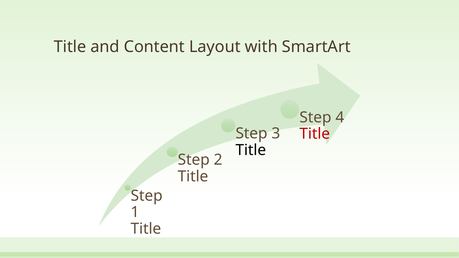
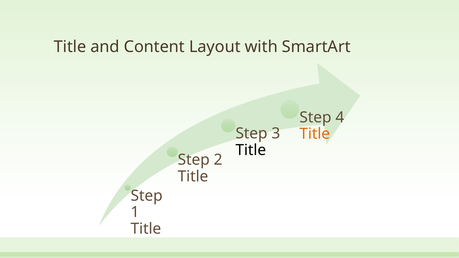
Title at (315, 134) colour: red -> orange
